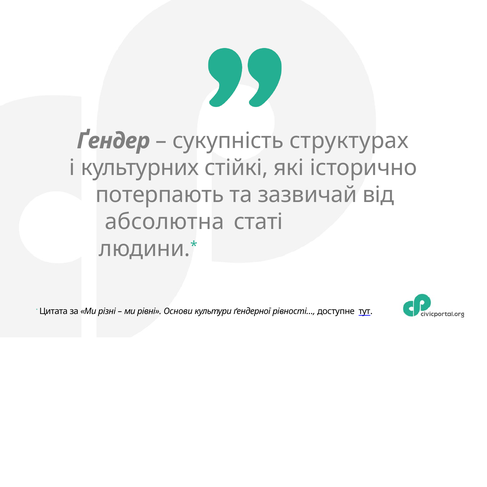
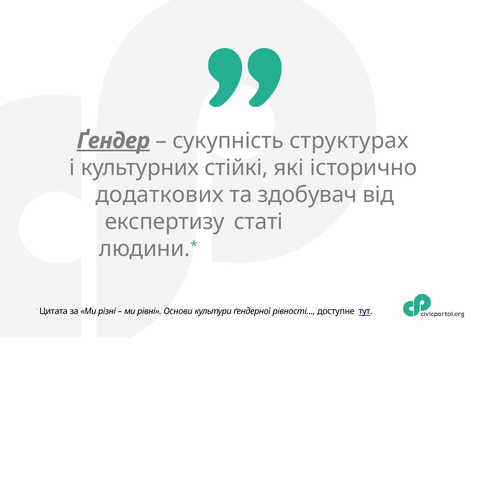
Ґендер underline: none -> present
потерпають: потерпають -> додаткових
зазвичай: зазвичай -> здобувач
абсолютна: абсолютна -> експертизу
